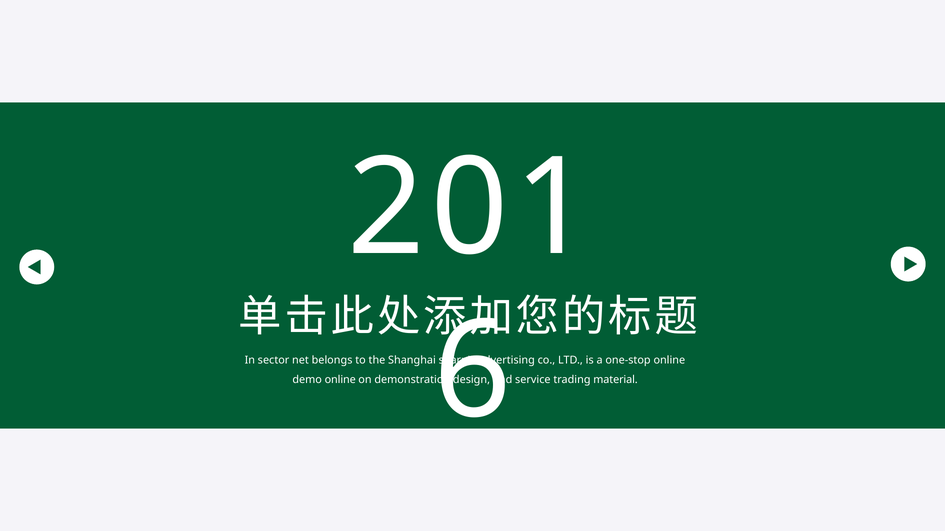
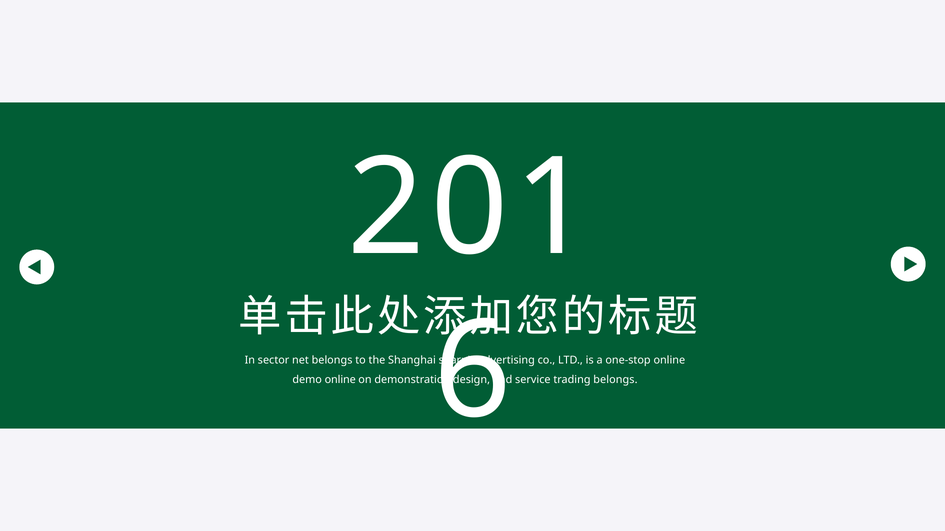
trading material: material -> belongs
